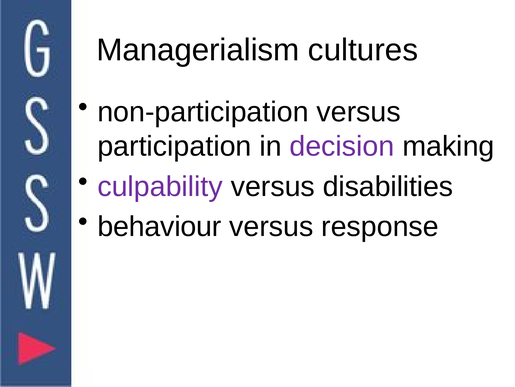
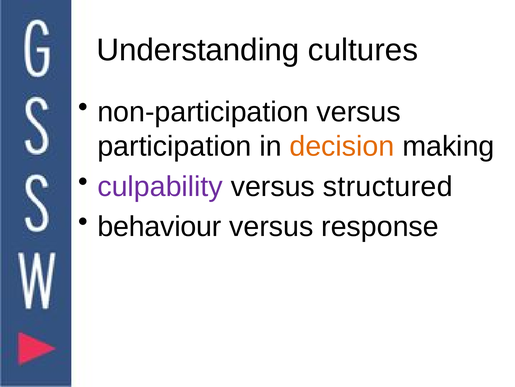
Managerialism: Managerialism -> Understanding
decision colour: purple -> orange
disabilities: disabilities -> structured
